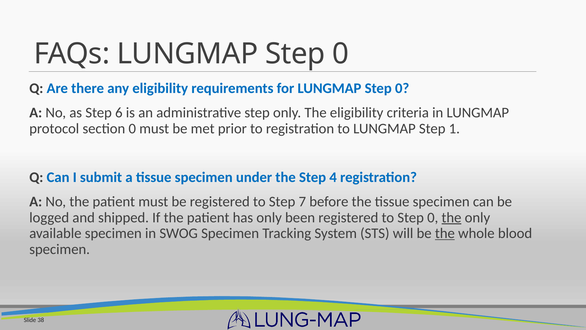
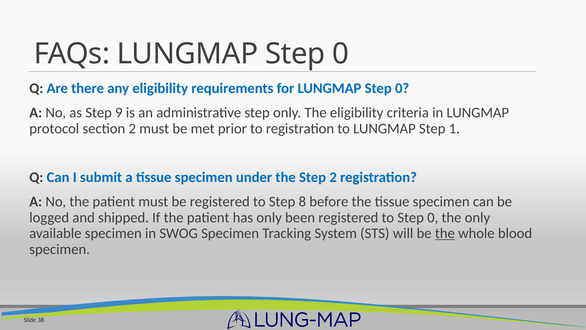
6: 6 -> 9
section 0: 0 -> 2
Step 4: 4 -> 2
7: 7 -> 8
the at (451, 217) underline: present -> none
